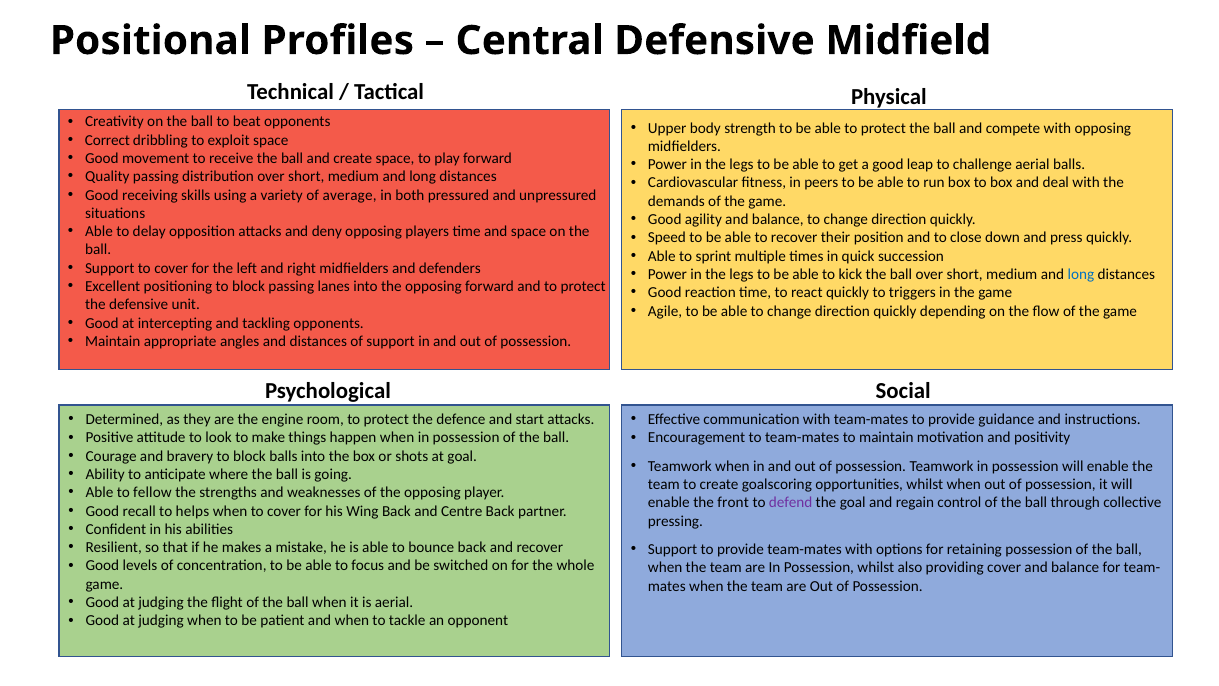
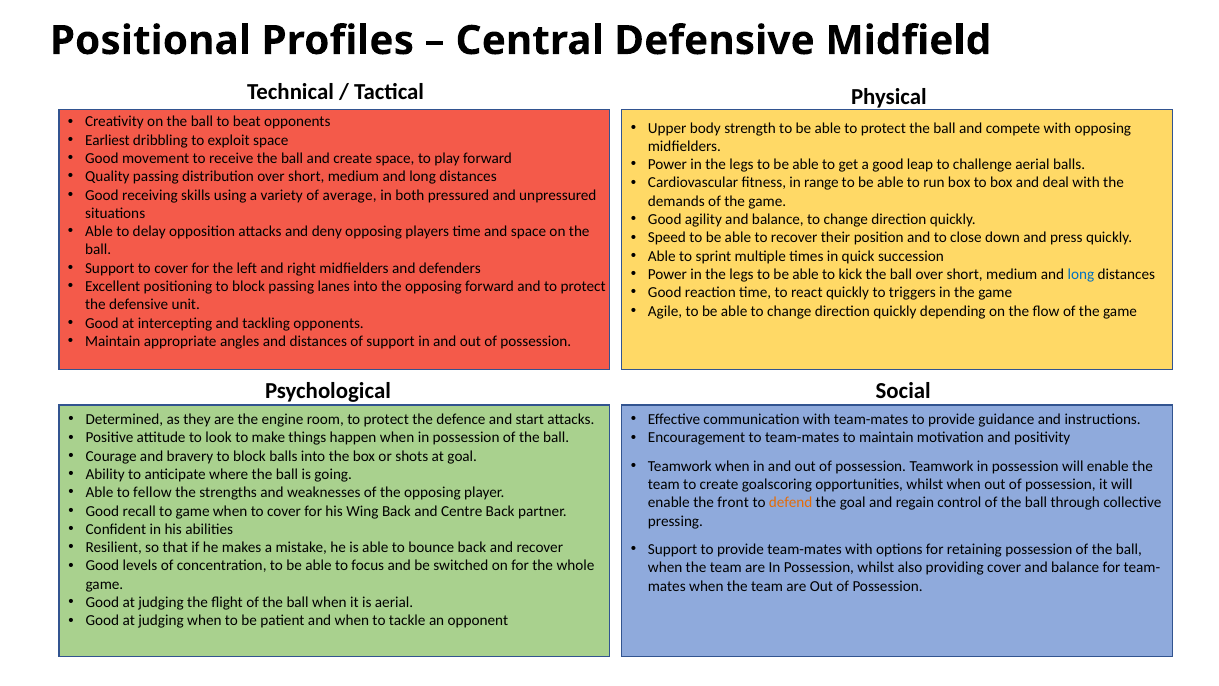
Correct: Correct -> Earliest
peers: peers -> range
defend colour: purple -> orange
to helps: helps -> game
